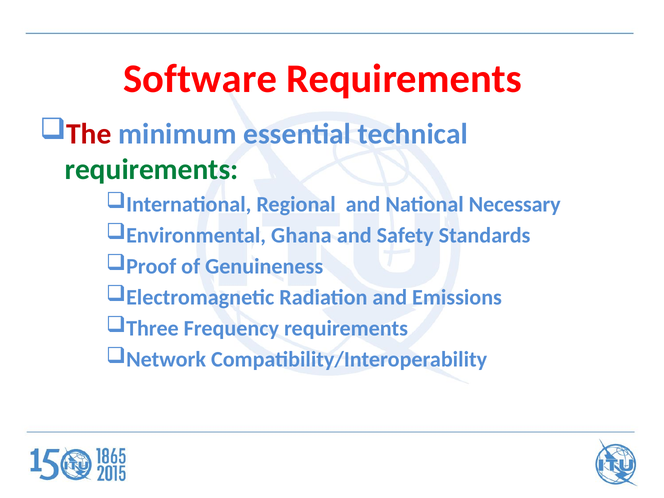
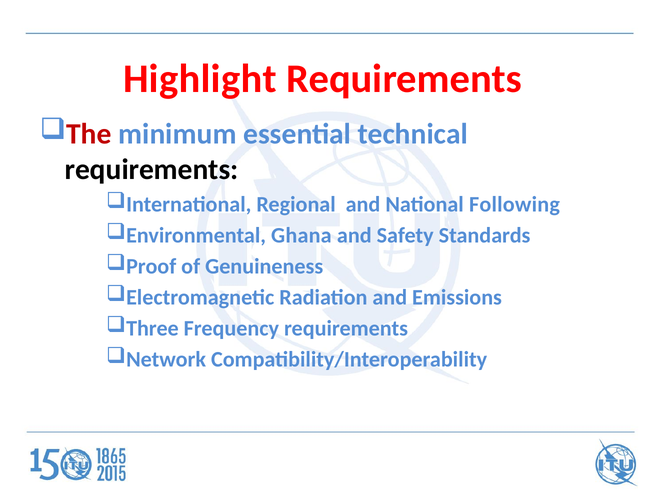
Software: Software -> Highlight
requirements at (152, 170) colour: green -> black
Necessary: Necessary -> Following
